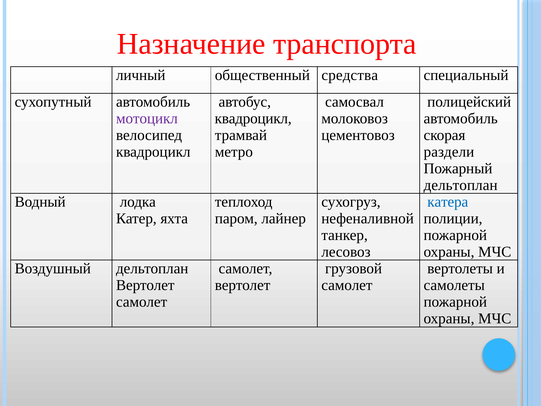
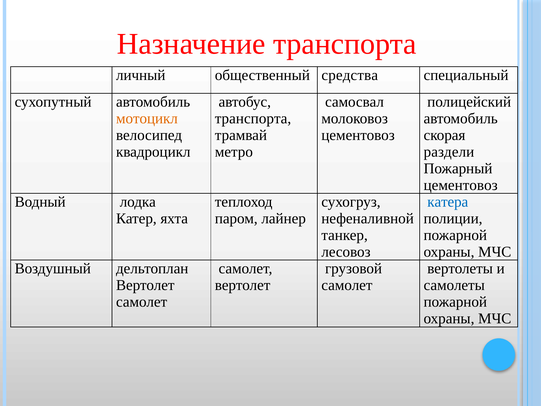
мотоцикл colour: purple -> orange
квадроцикл at (253, 118): квадроцикл -> транспорта
дельтоплан at (461, 185): дельтоплан -> цементовоз
